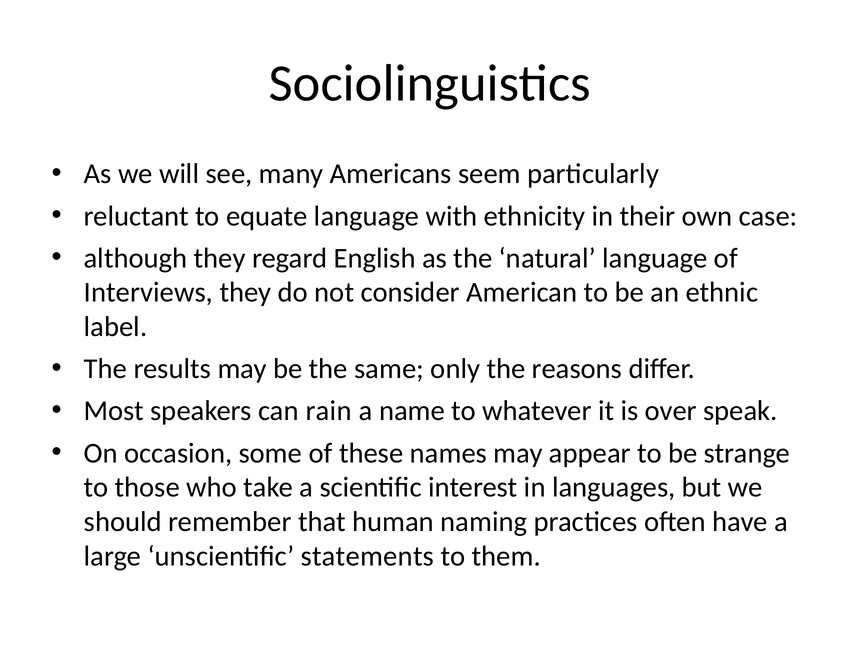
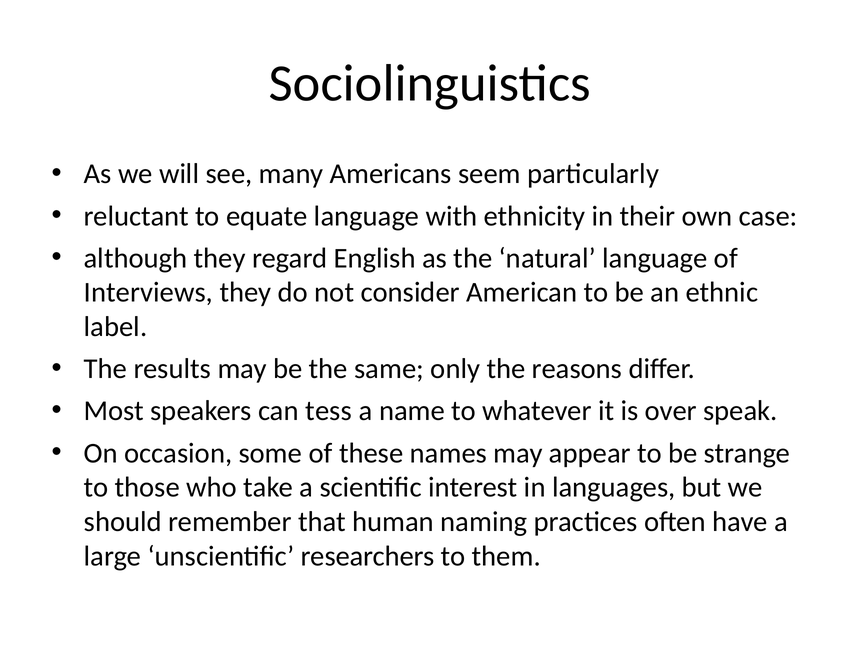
rain: rain -> tess
statements: statements -> researchers
